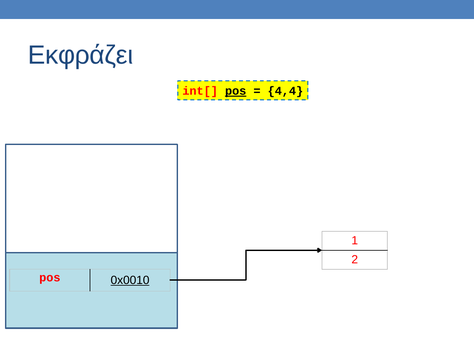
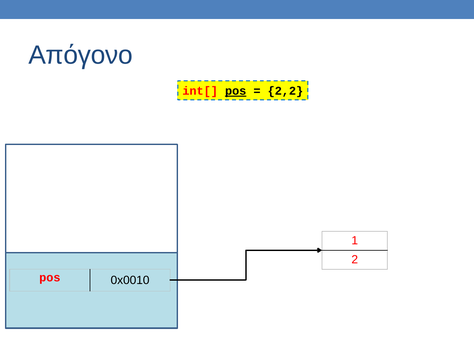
Εκφράζει: Εκφράζει -> Απόγονο
4,4: 4,4 -> 2,2
0x0010 underline: present -> none
